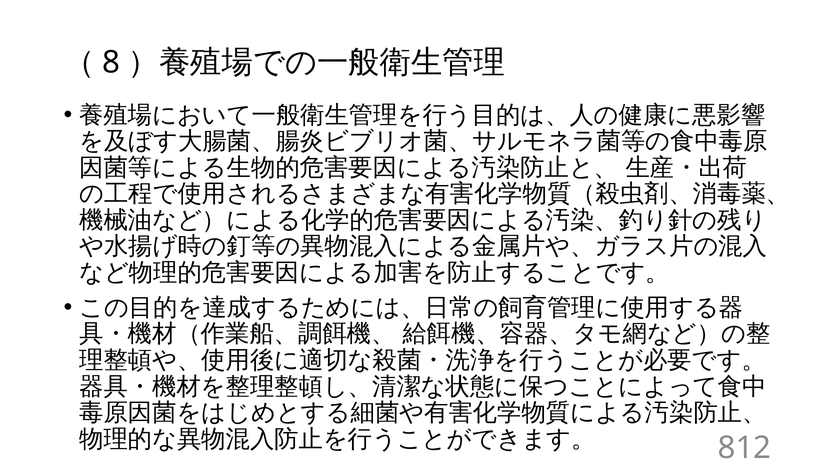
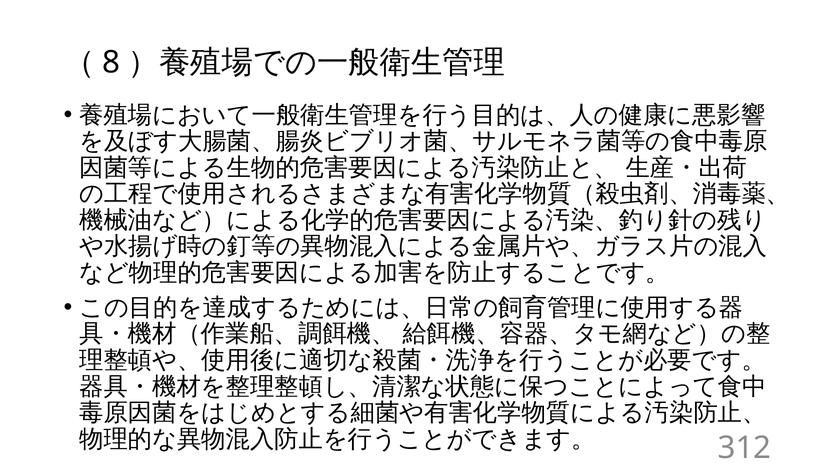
812: 812 -> 312
